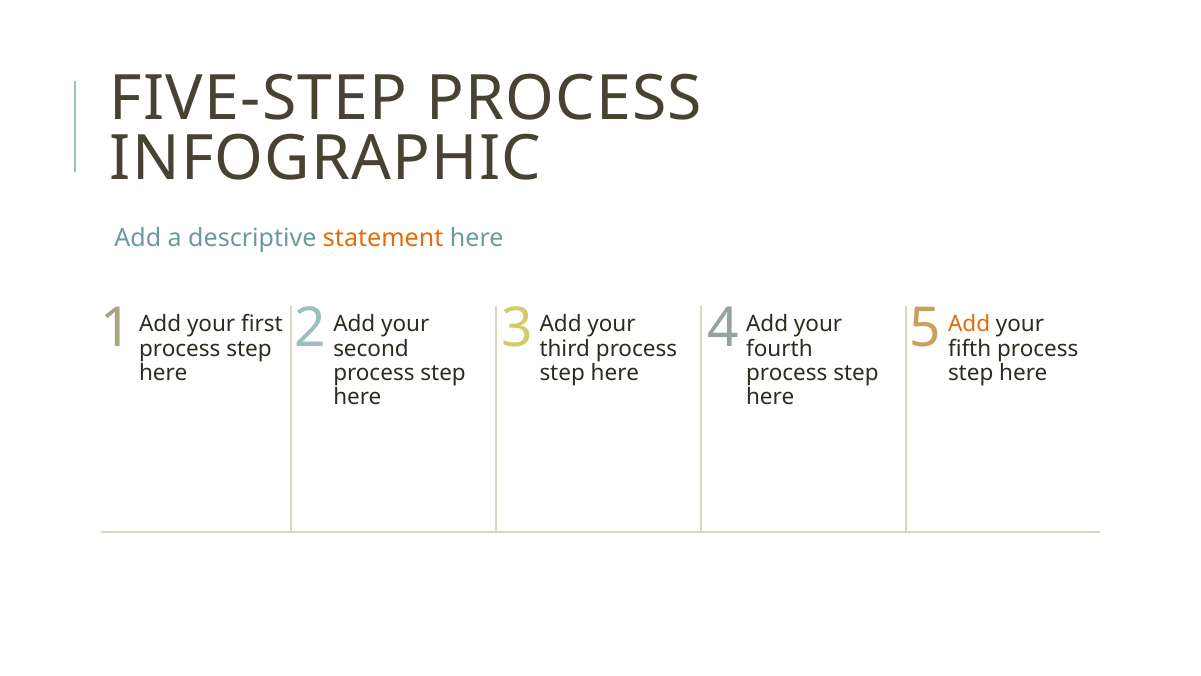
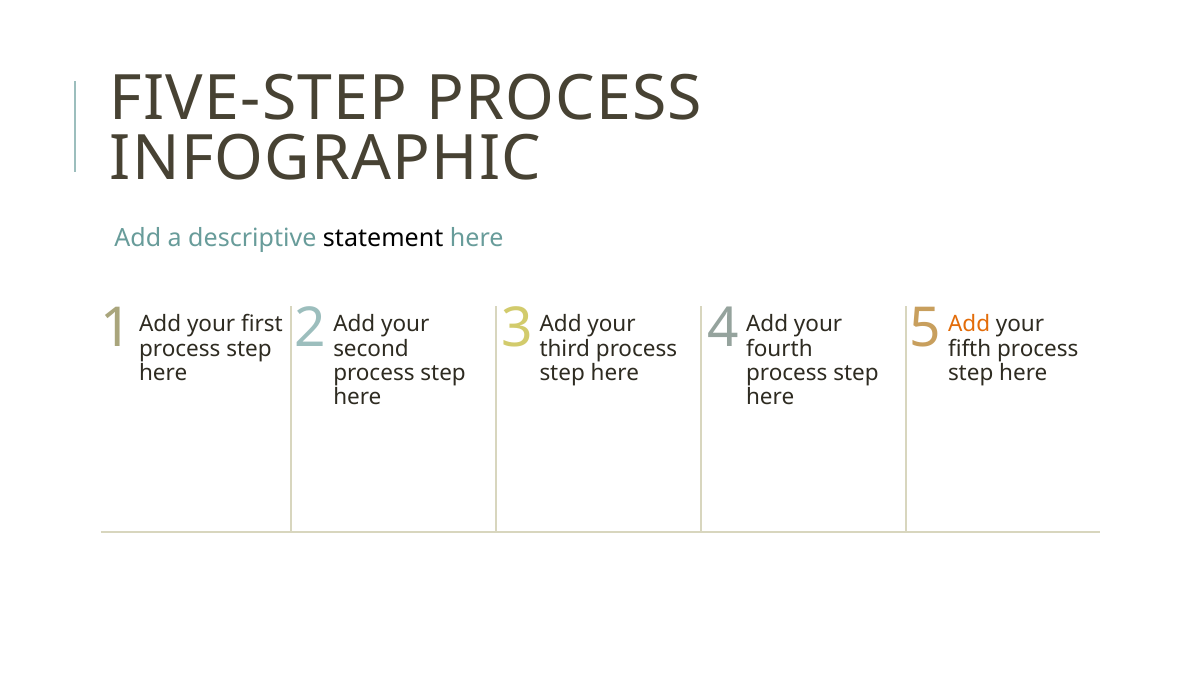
statement colour: orange -> black
